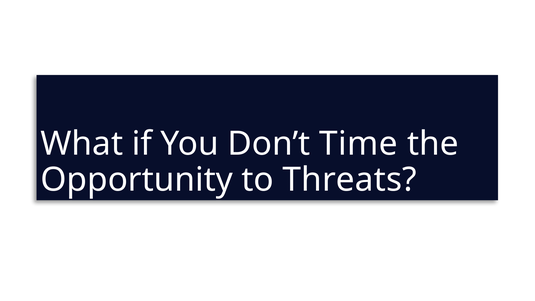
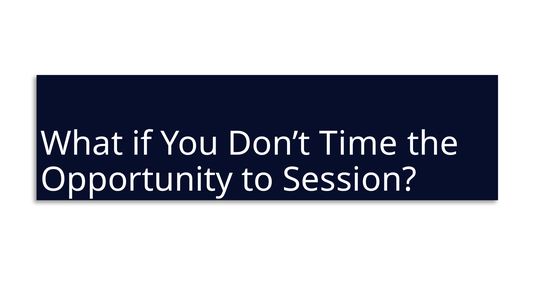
Threats: Threats -> Session
